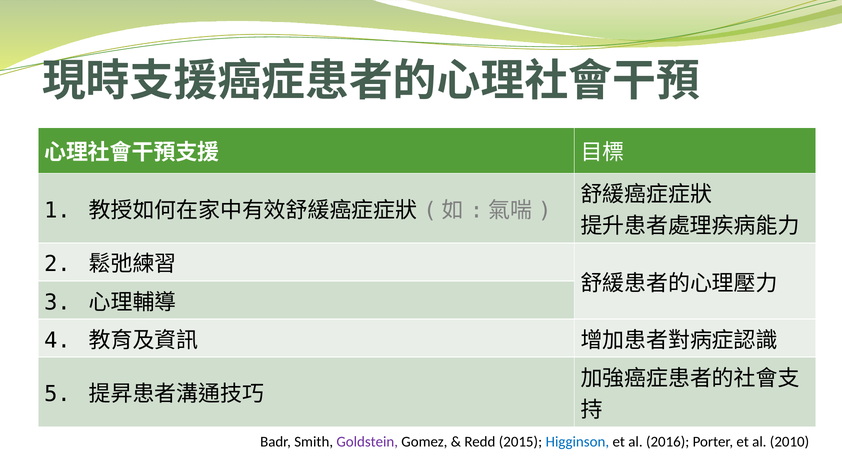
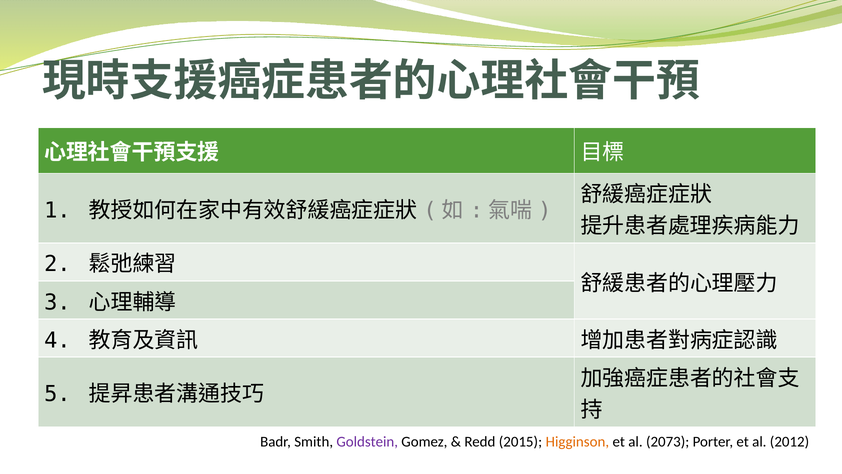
Higginson colour: blue -> orange
2016: 2016 -> 2073
2010: 2010 -> 2012
